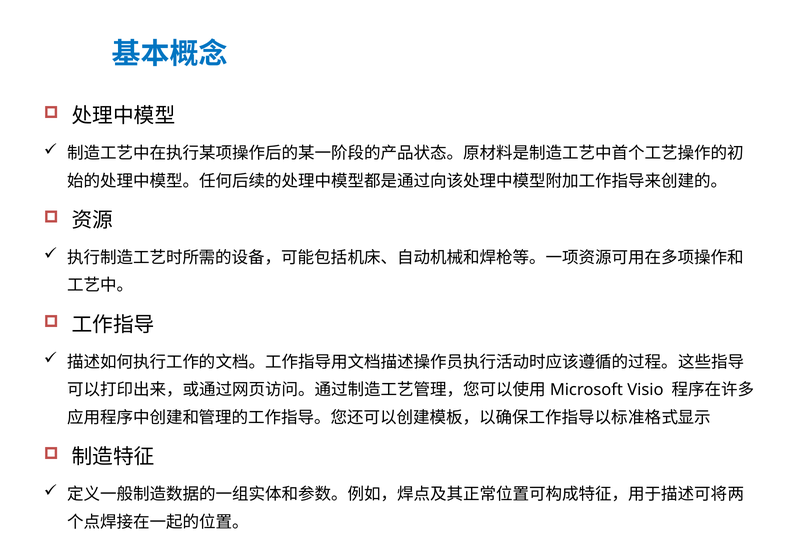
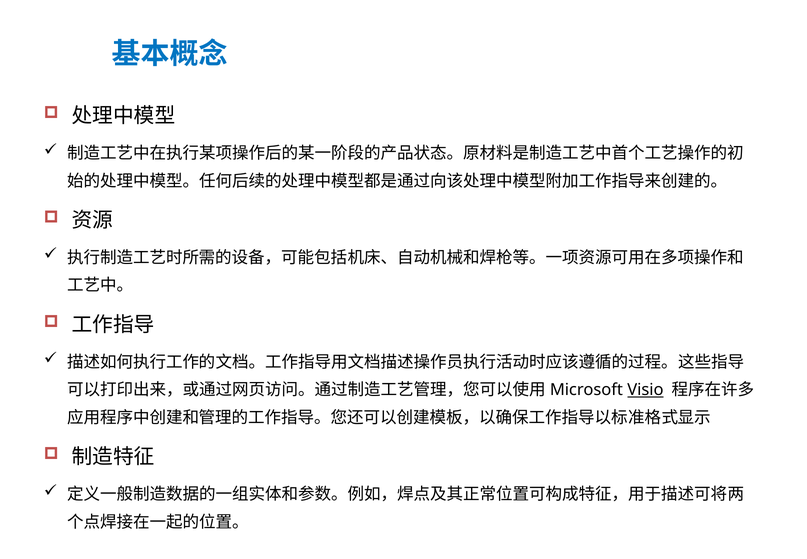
Visio underline: none -> present
